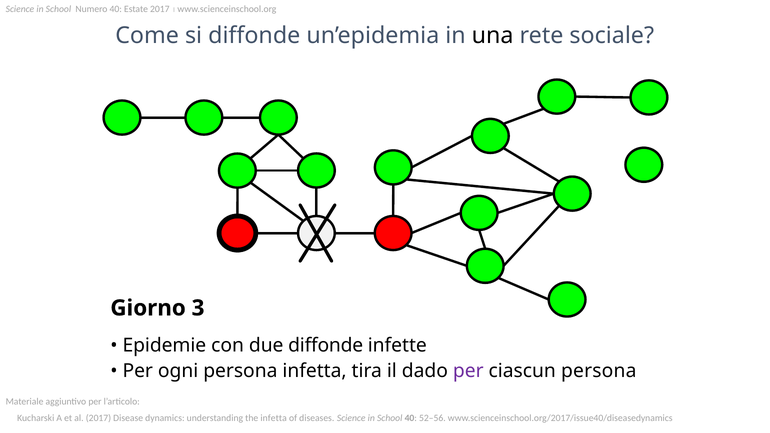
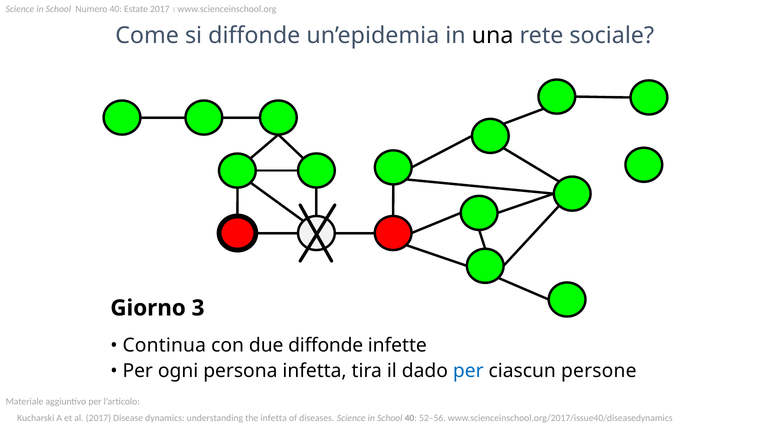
Epidemie: Epidemie -> Continua
per at (468, 371) colour: purple -> blue
ciascun persona: persona -> persone
